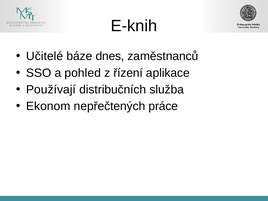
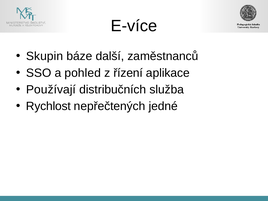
E-knih: E-knih -> E-více
Učitelé: Učitelé -> Skupin
dnes: dnes -> další
Ekonom: Ekonom -> Rychlost
práce: práce -> jedné
